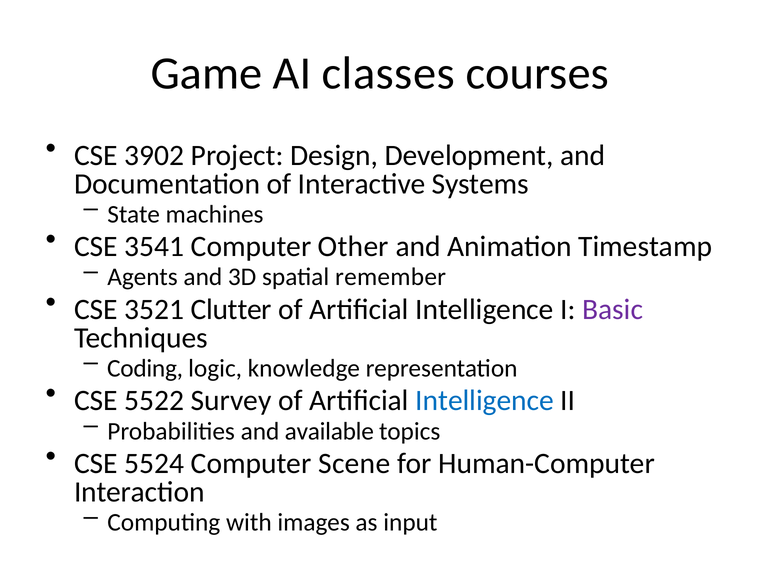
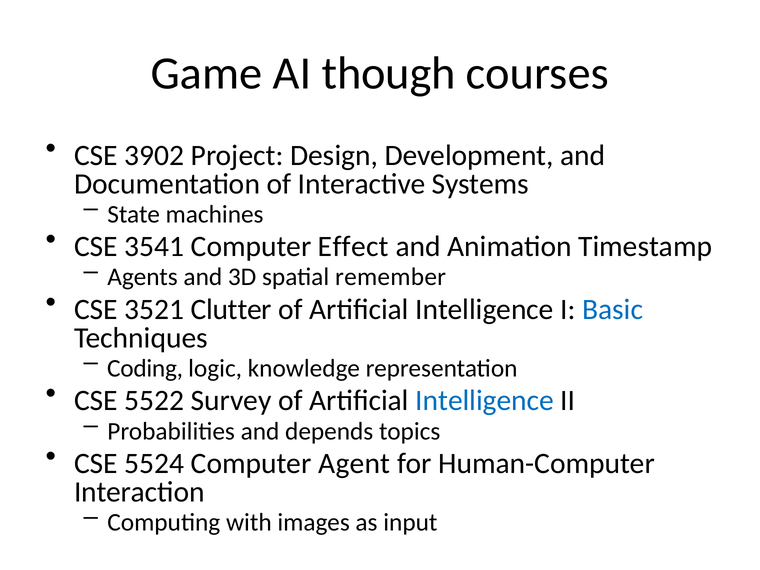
classes: classes -> though
Other: Other -> Effect
Basic colour: purple -> blue
available: available -> depends
Scene: Scene -> Agent
